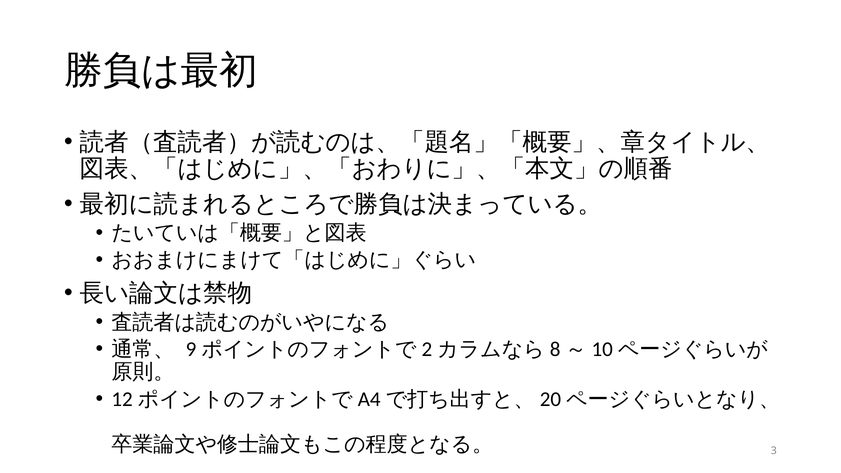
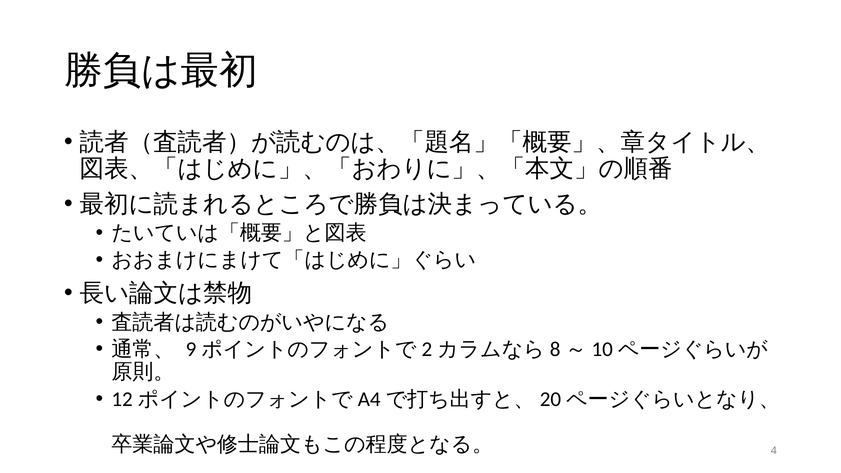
3: 3 -> 4
